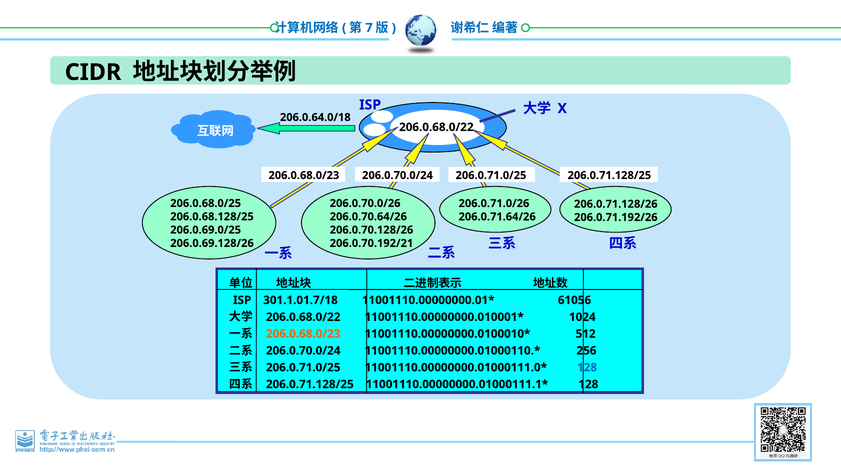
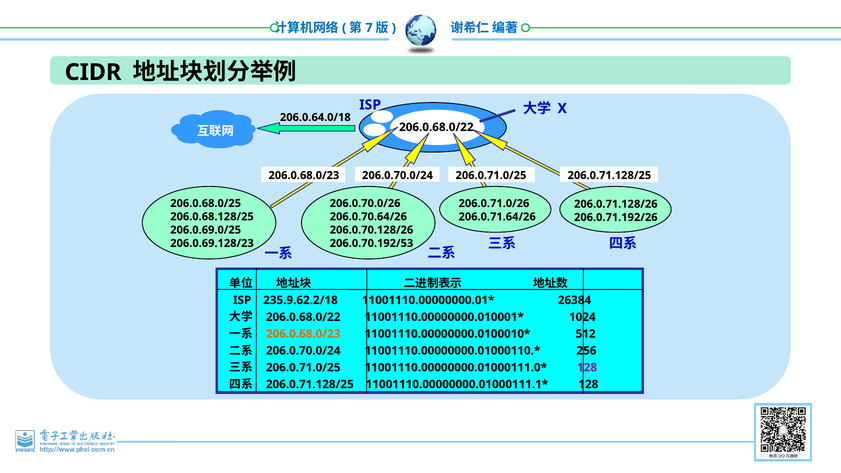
206.0.69.128/26: 206.0.69.128/26 -> 206.0.69.128/23
206.0.70.192/21: 206.0.70.192/21 -> 206.0.70.192/53
301.1.01.7/18: 301.1.01.7/18 -> 235.9.62.2/18
61056: 61056 -> 26384
128 at (587, 368) colour: blue -> purple
